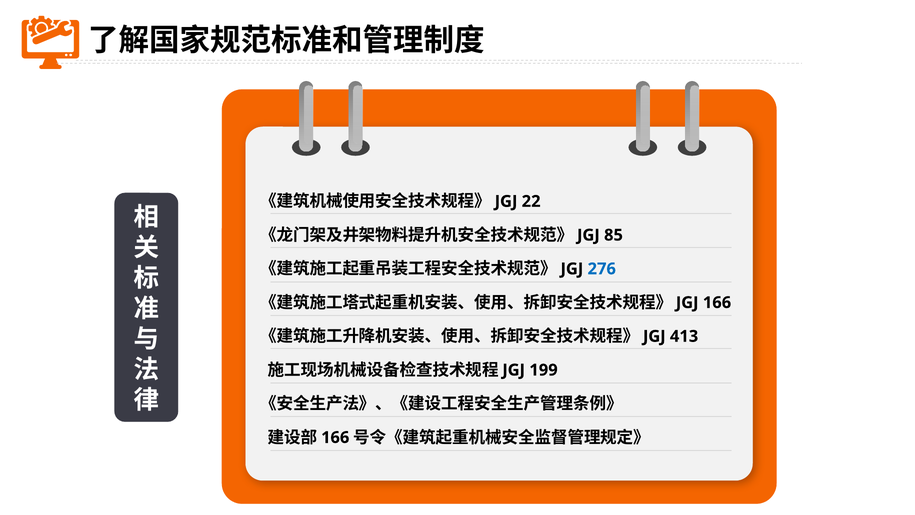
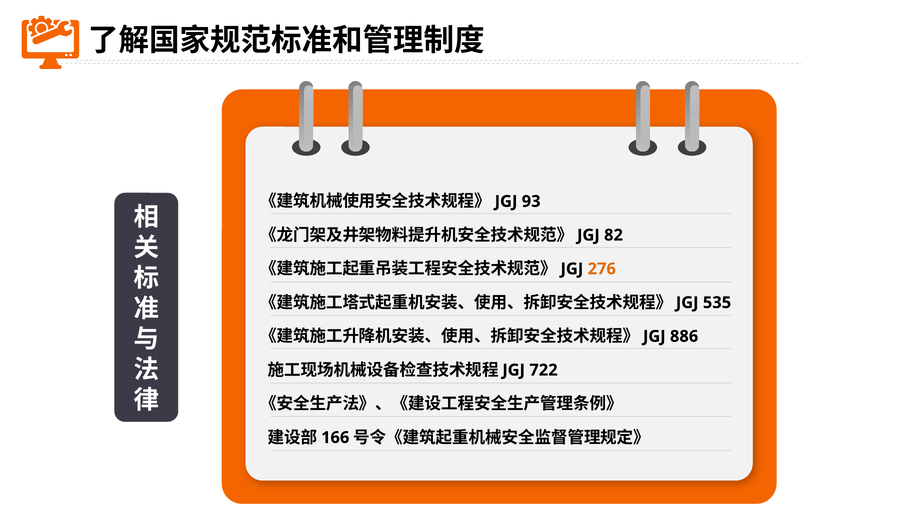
22: 22 -> 93
85: 85 -> 82
276 colour: blue -> orange
166 at (717, 302): 166 -> 535
413: 413 -> 886
199: 199 -> 722
